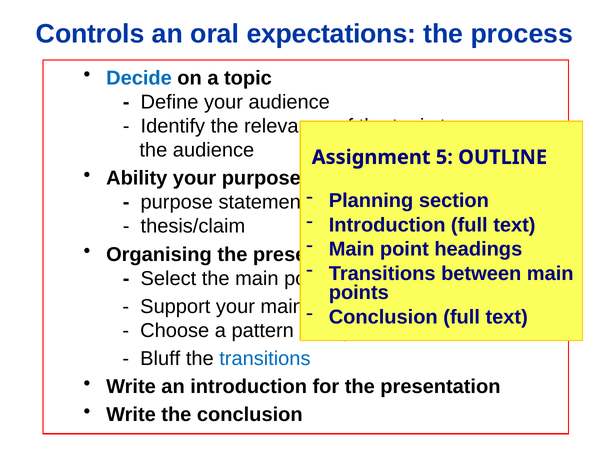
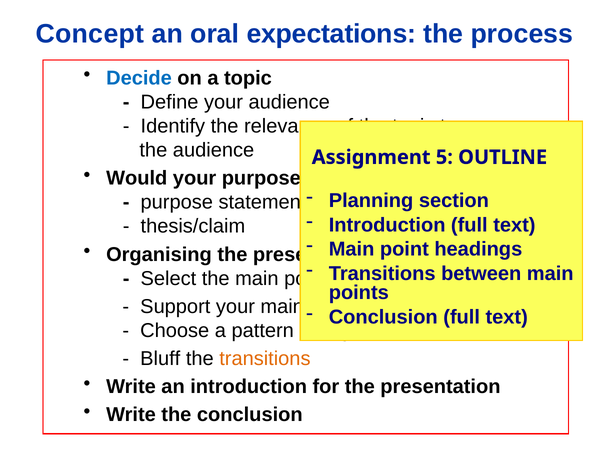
Controls: Controls -> Concept
Ability: Ability -> Would
transitions at (265, 358) colour: blue -> orange
